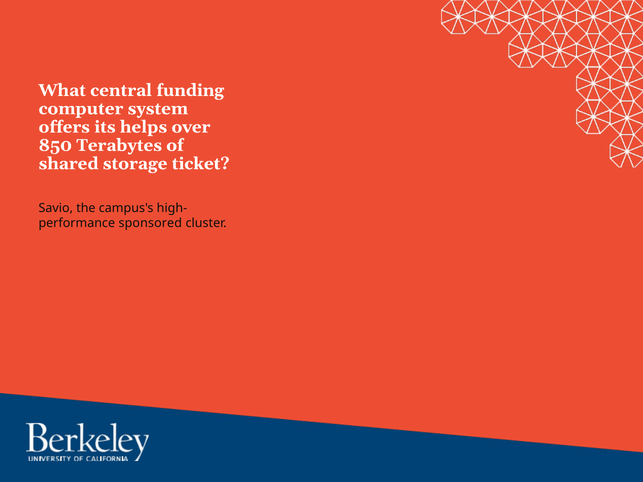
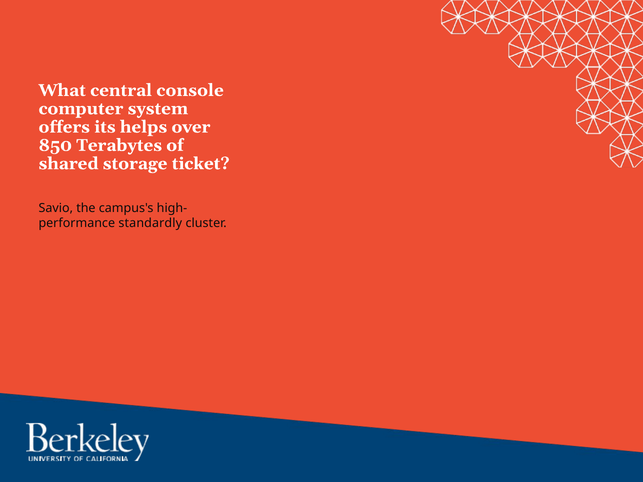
funding: funding -> console
sponsored: sponsored -> standardly
